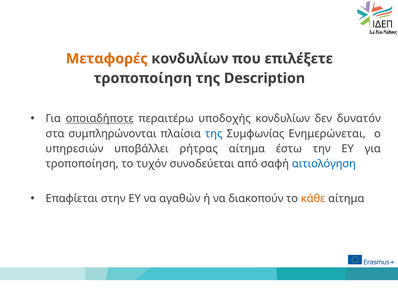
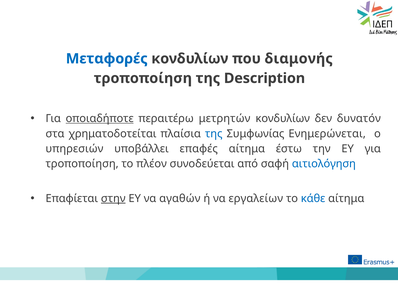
Μεταφορές colour: orange -> blue
επιλέξετε: επιλέξετε -> διαμονής
υποδοχής: υποδοχής -> μετρητών
συμπληρώνονται: συμπληρώνονται -> χρηματοδοτείται
ρήτρας: ρήτρας -> επαφές
τυχόν: τυχόν -> πλέον
στην underline: none -> present
διακοπούν: διακοπούν -> εργαλείων
κάθε colour: orange -> blue
